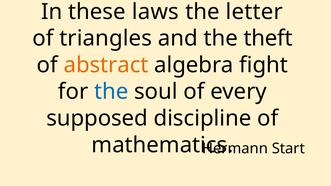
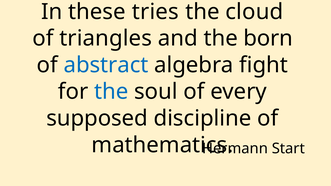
laws: laws -> tries
letter: letter -> cloud
theft: theft -> born
abstract colour: orange -> blue
